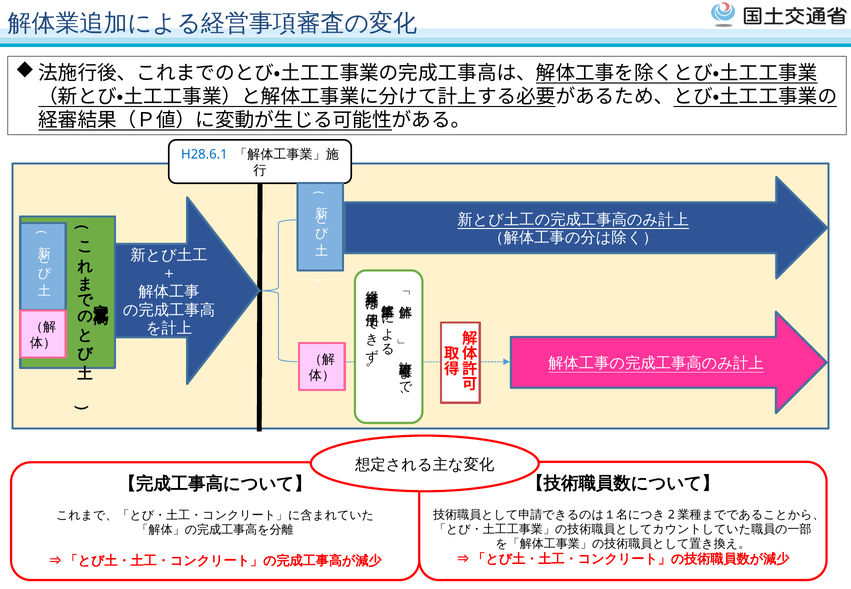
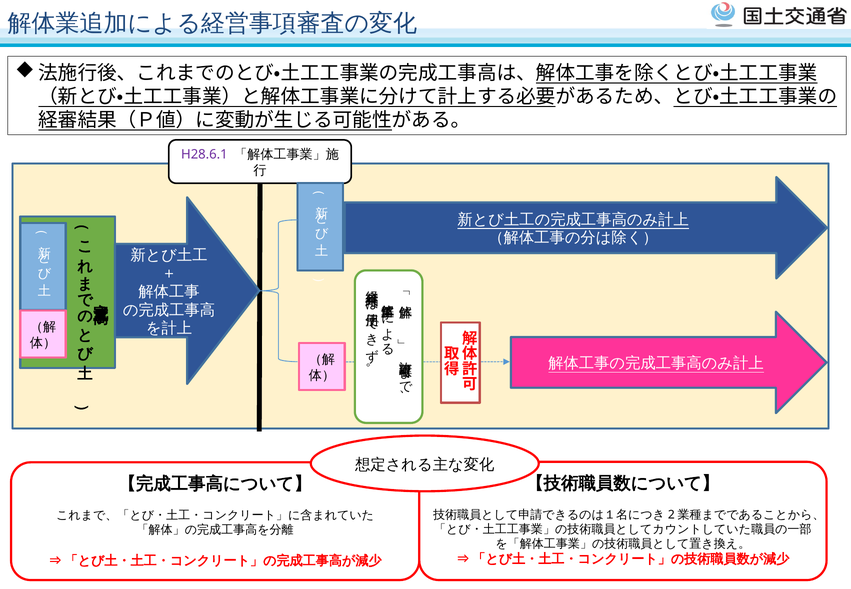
H28.6.1 colour: blue -> purple
